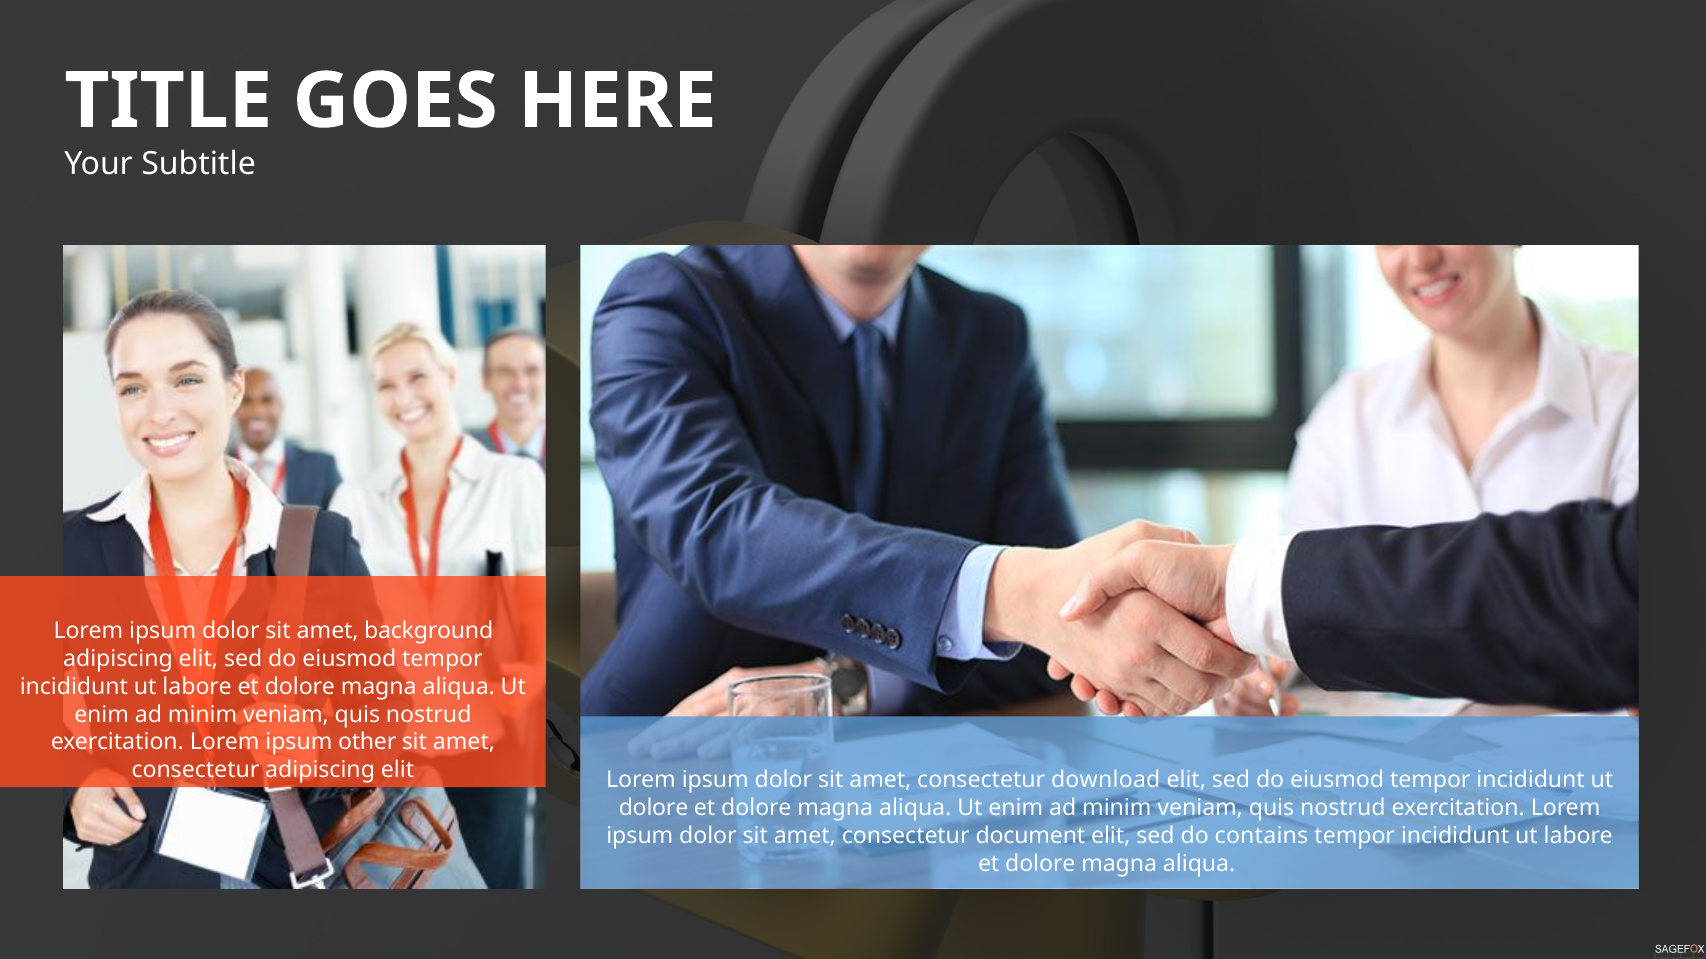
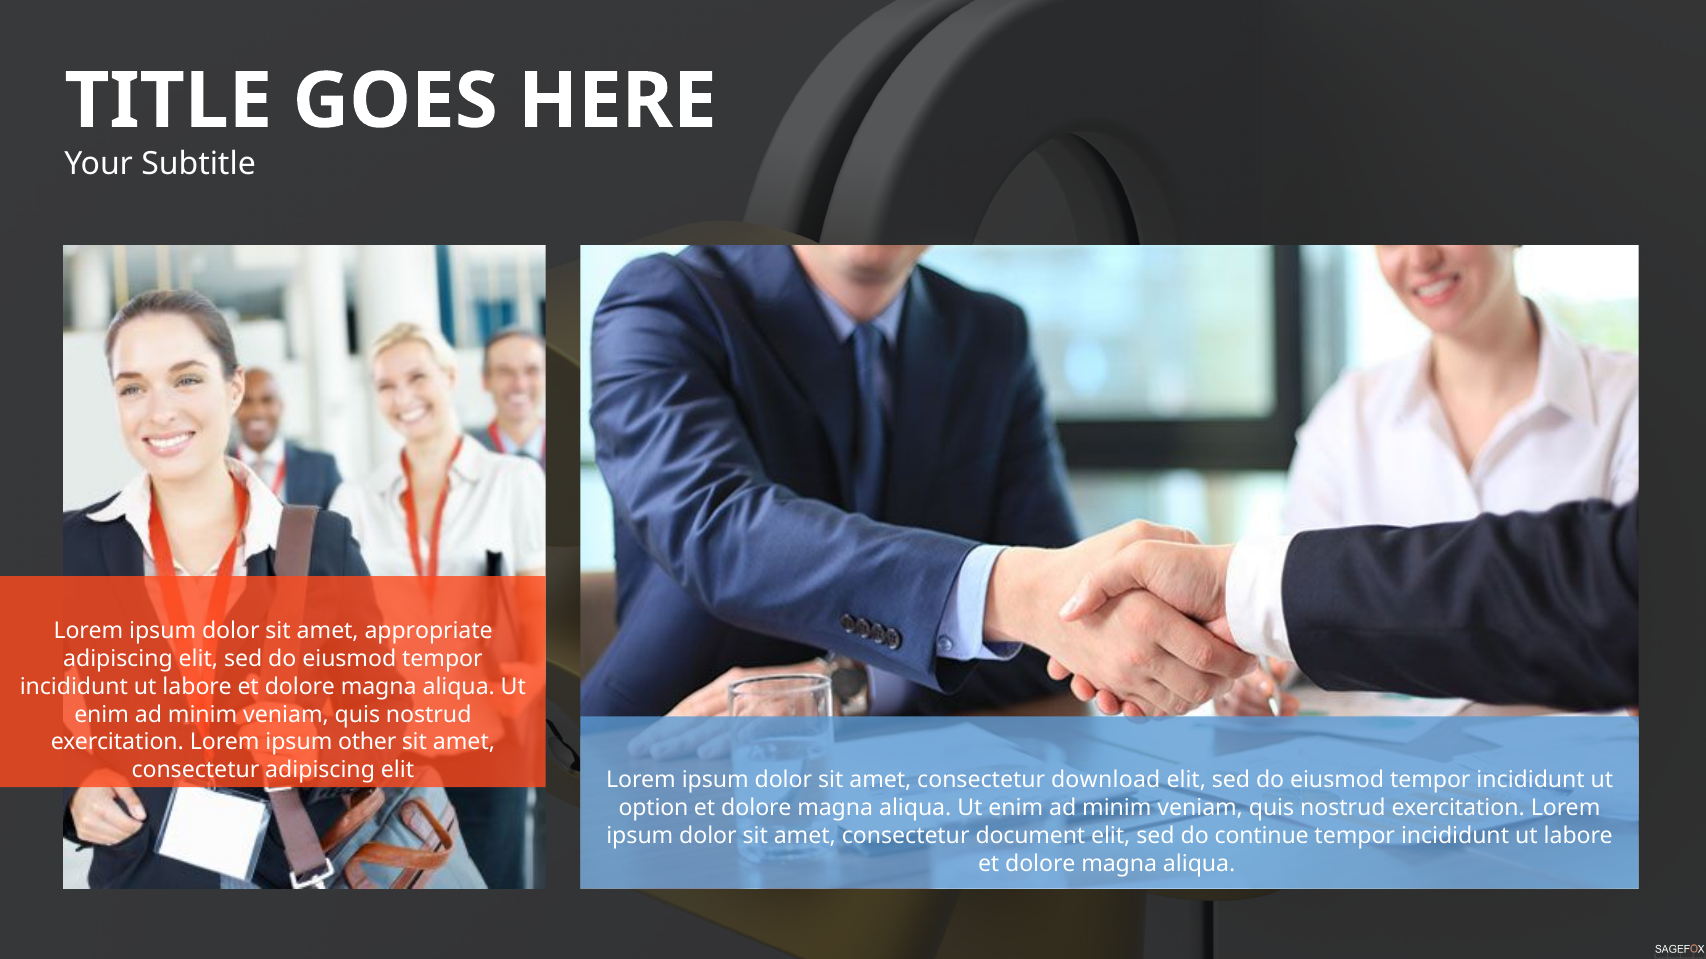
background: background -> appropriate
dolore at (654, 808): dolore -> option
contains: contains -> continue
